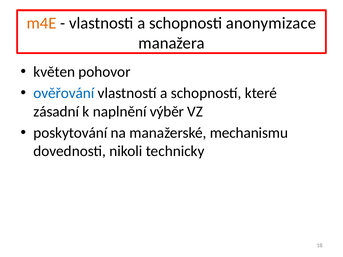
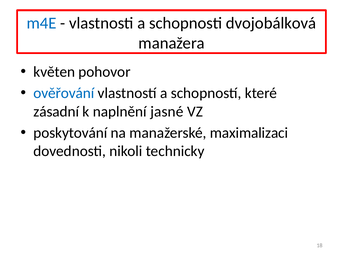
m4E colour: orange -> blue
anonymizace: anonymizace -> dvojobálková
výběr: výběr -> jasné
mechanismu: mechanismu -> maximalizaci
